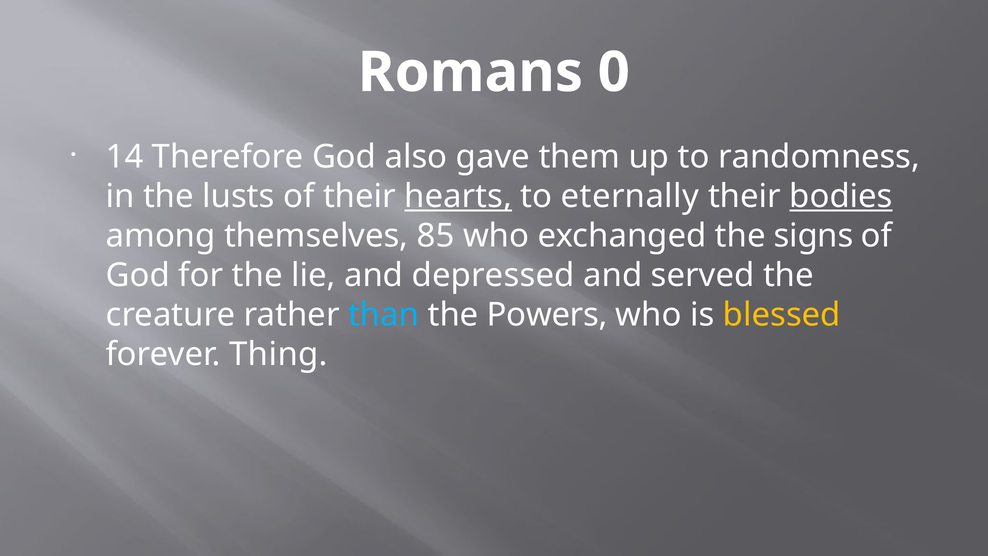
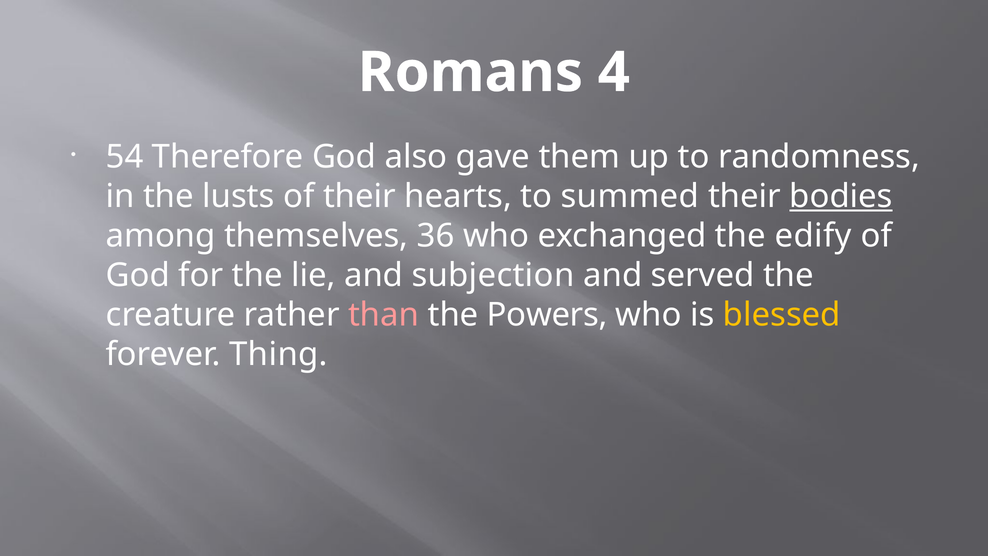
0: 0 -> 4
14: 14 -> 54
hearts underline: present -> none
eternally: eternally -> summed
85: 85 -> 36
signs: signs -> edify
depressed: depressed -> subjection
than colour: light blue -> pink
